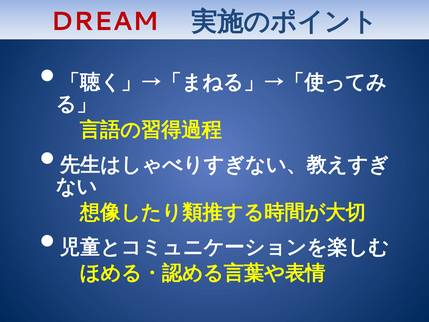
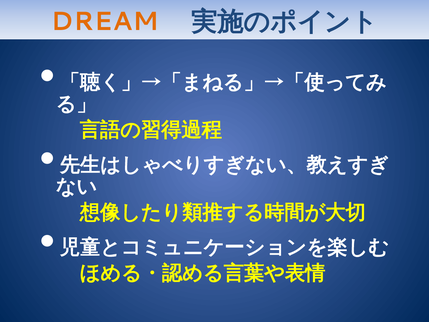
DREAM colour: red -> orange
